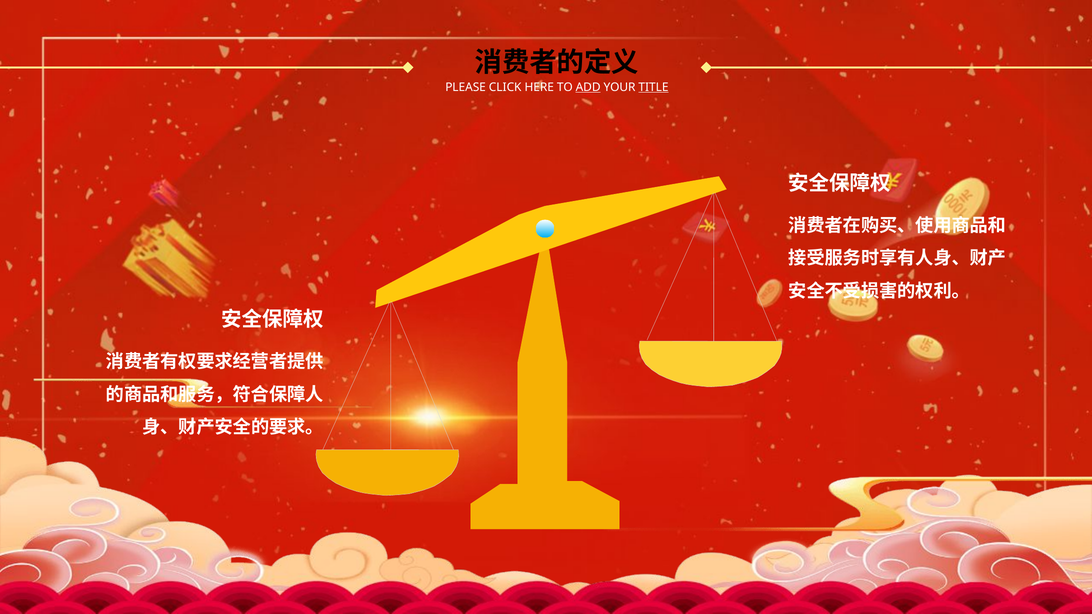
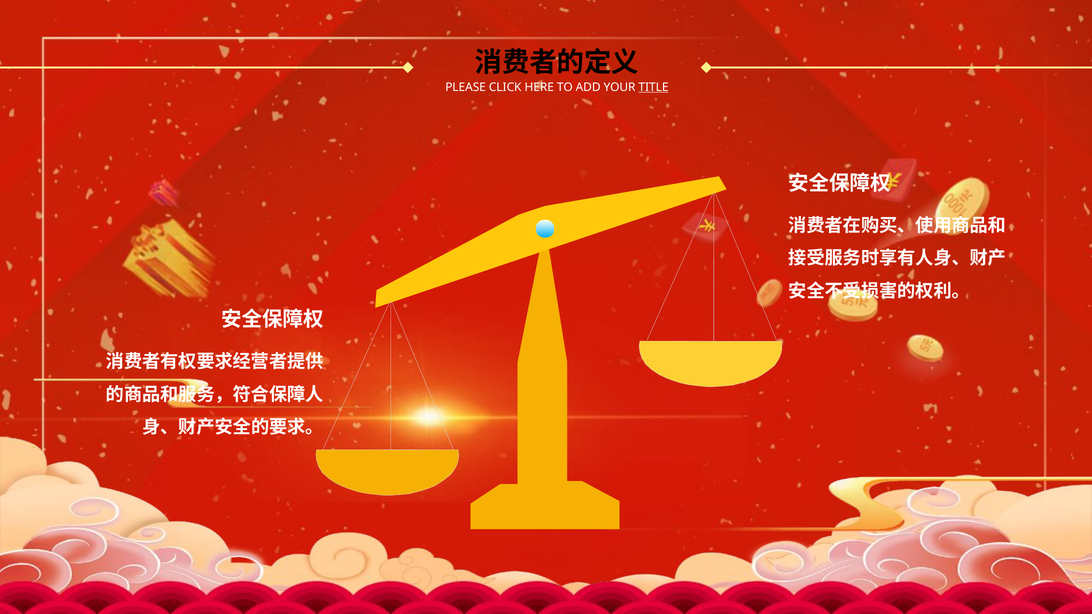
ADD underline: present -> none
